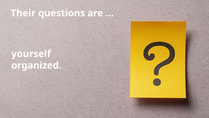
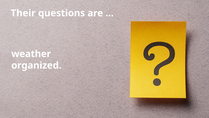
yourself: yourself -> weather
